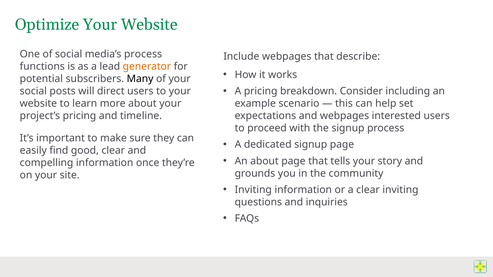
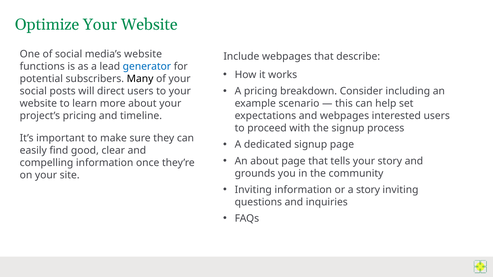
media’s process: process -> website
generator colour: orange -> blue
a clear: clear -> story
